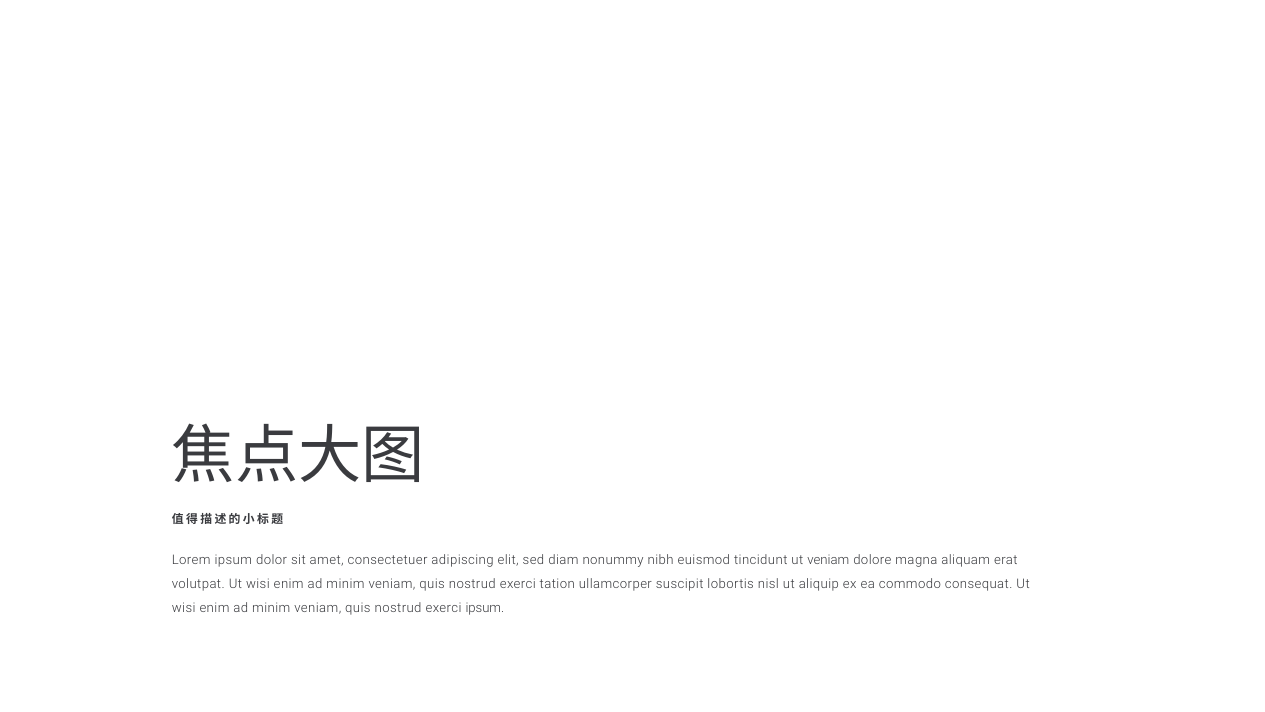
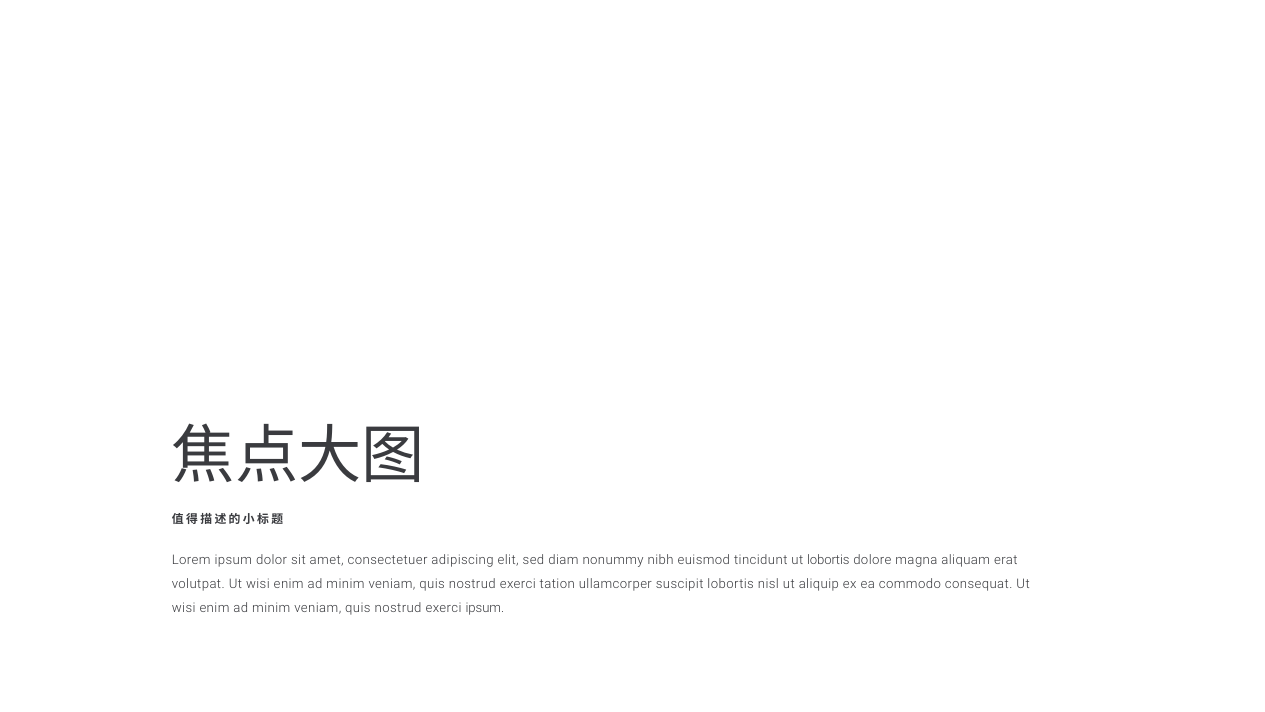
ut veniam: veniam -> lobortis
